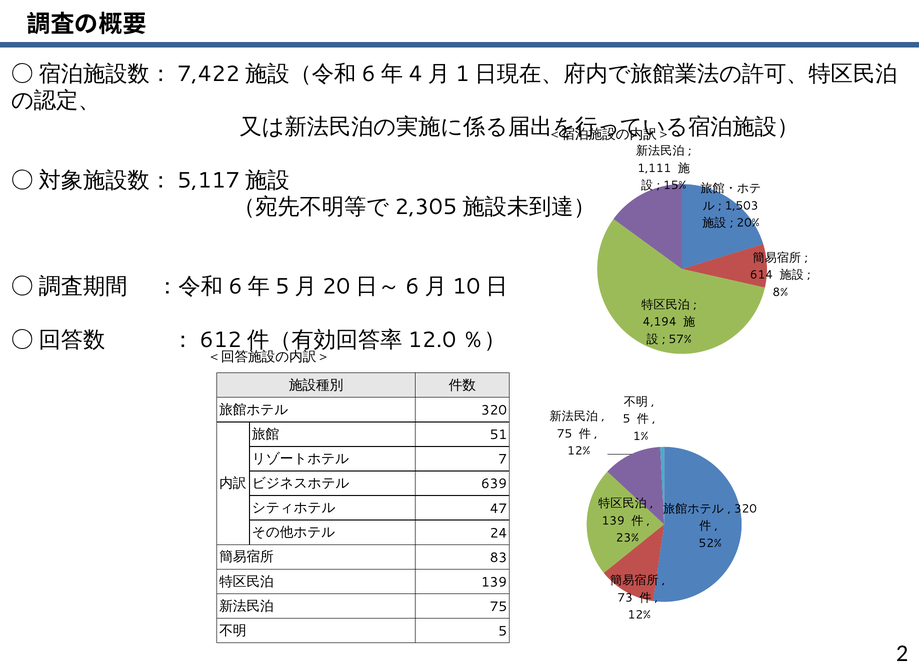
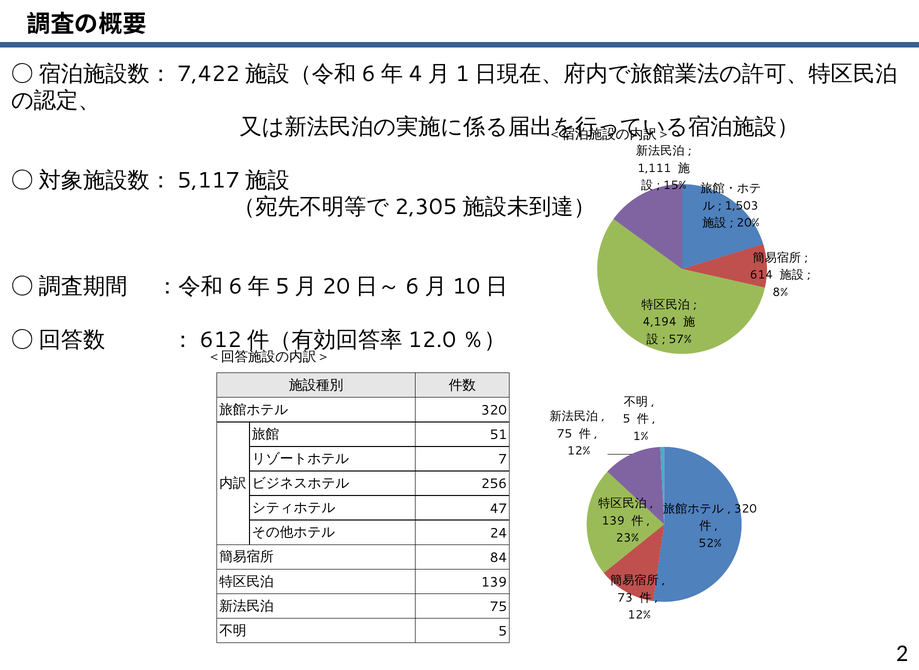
639: 639 -> 256
83: 83 -> 84
